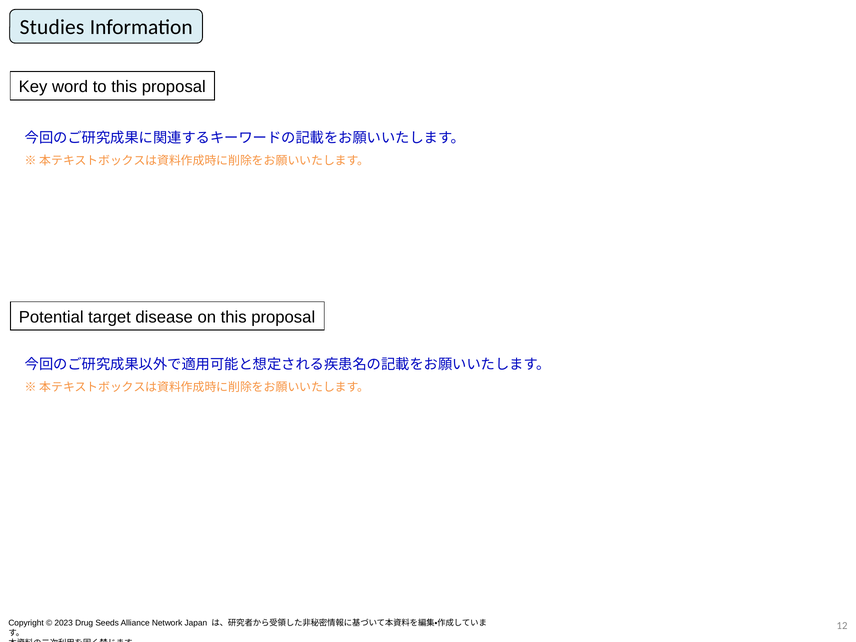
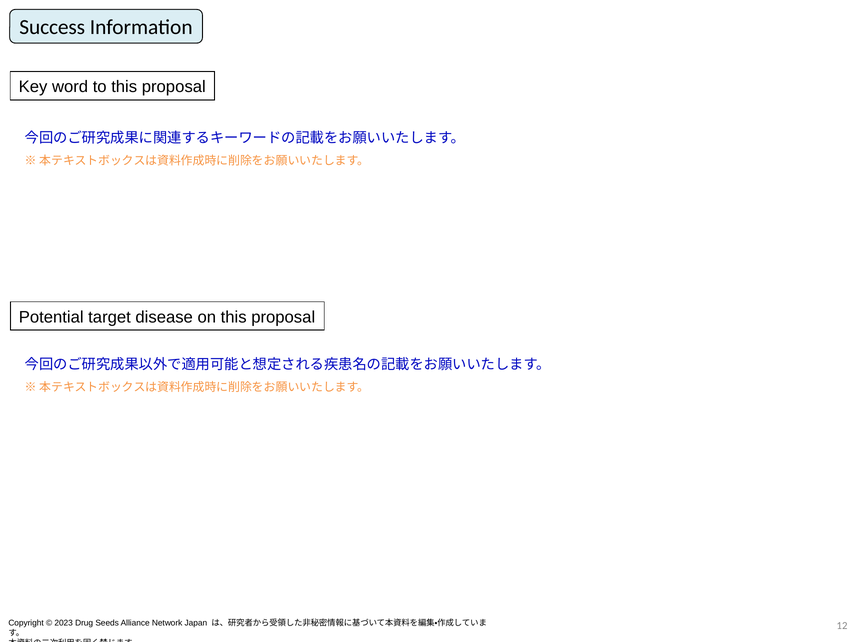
Studies: Studies -> Success
